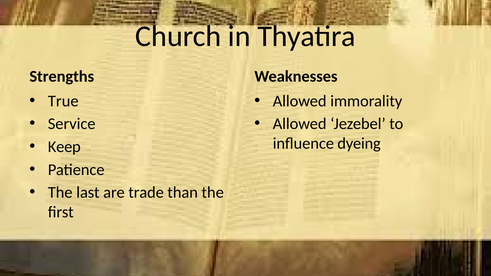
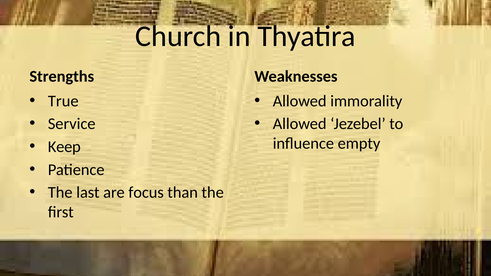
dyeing: dyeing -> empty
trade: trade -> focus
